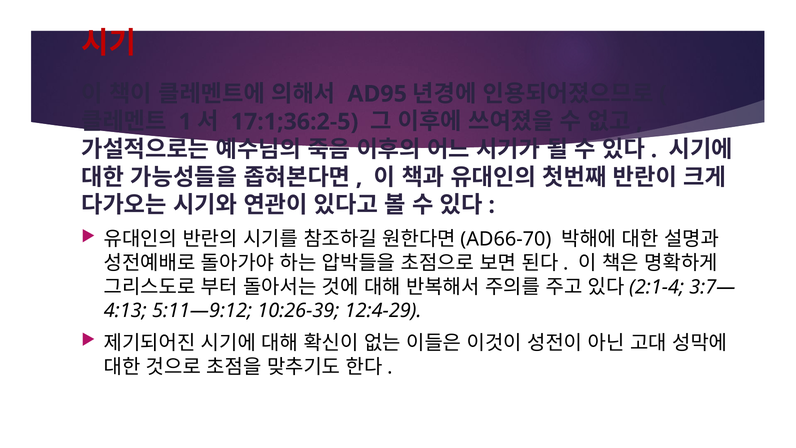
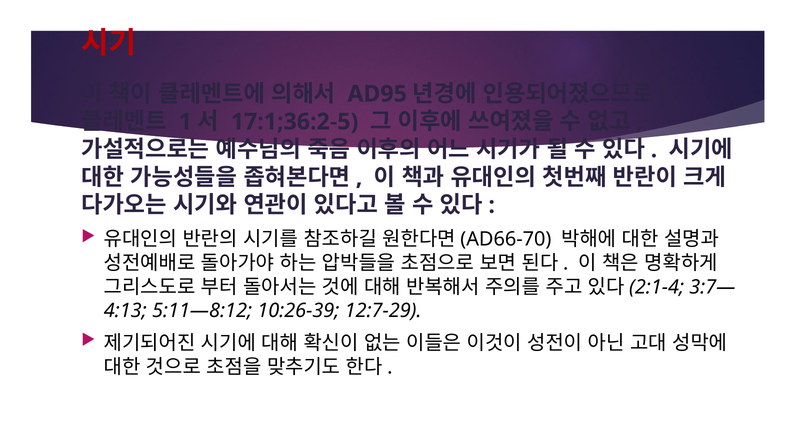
5:11—9:12: 5:11—9:12 -> 5:11—8:12
12:4-29: 12:4-29 -> 12:7-29
